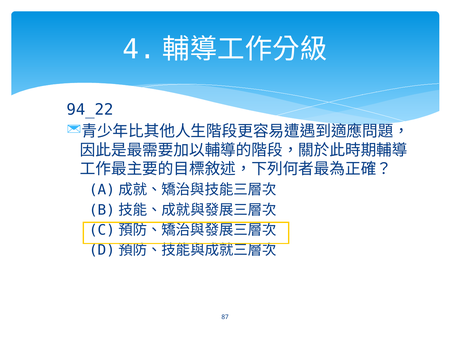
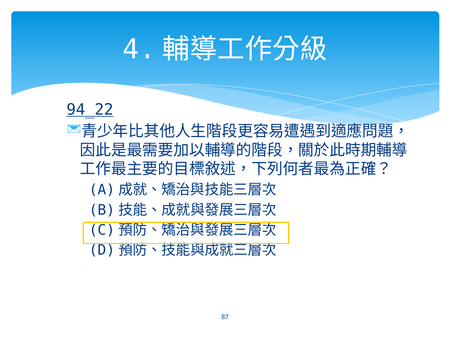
94_22 underline: none -> present
